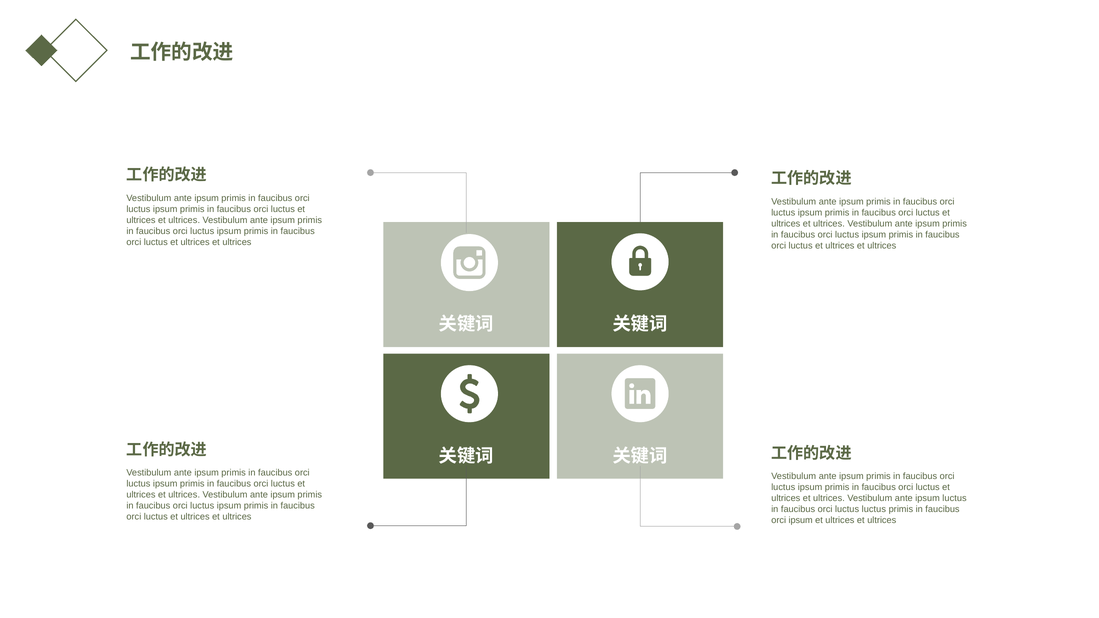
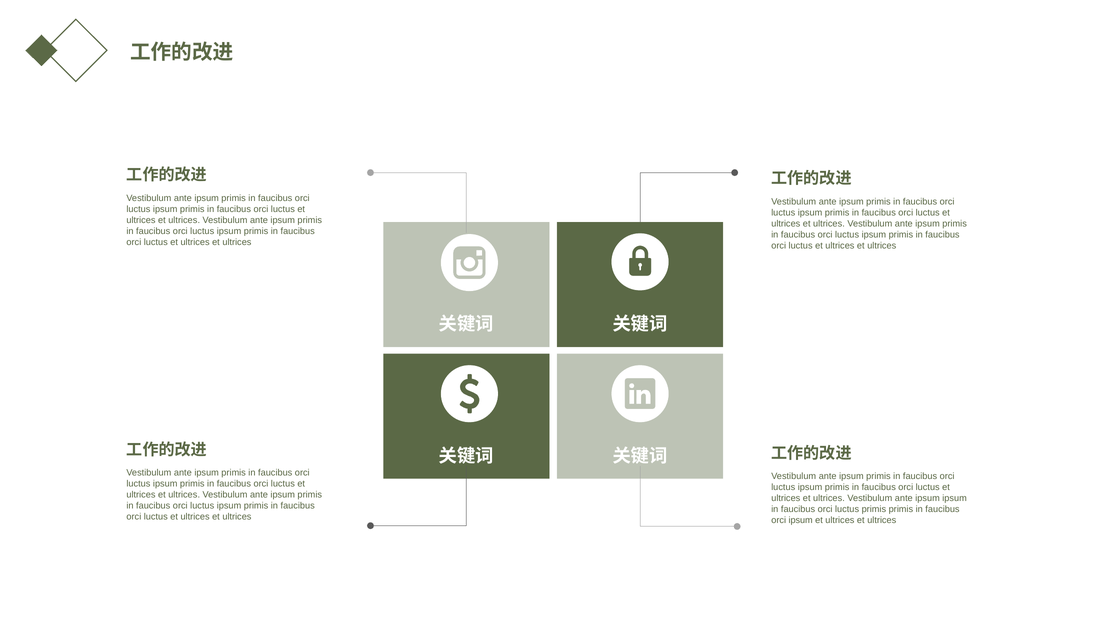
ipsum luctus: luctus -> ipsum
luctus luctus: luctus -> primis
